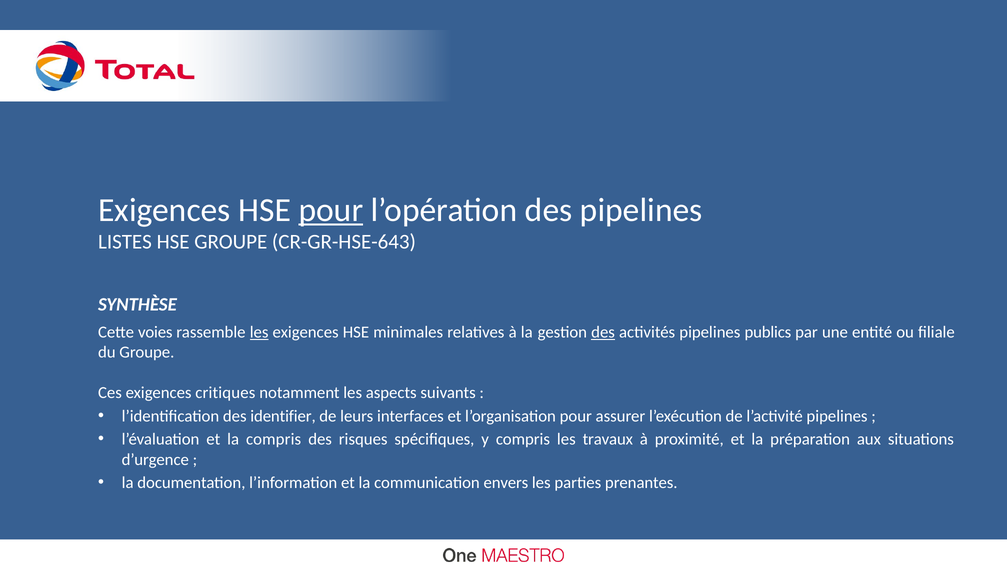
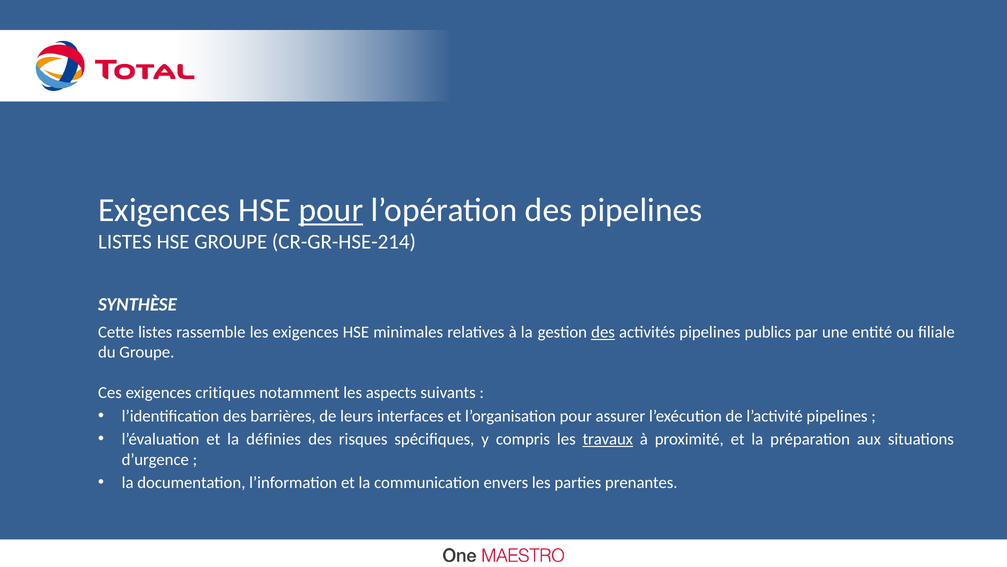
CR-GR-HSE-643: CR-GR-HSE-643 -> CR-GR-HSE-214
Cette voies: voies -> listes
les at (259, 332) underline: present -> none
identifier: identifier -> barrières
la compris: compris -> définies
travaux underline: none -> present
